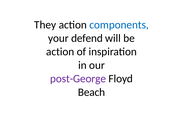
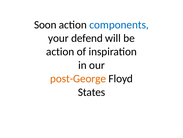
They: They -> Soon
post-George colour: purple -> orange
Beach: Beach -> States
